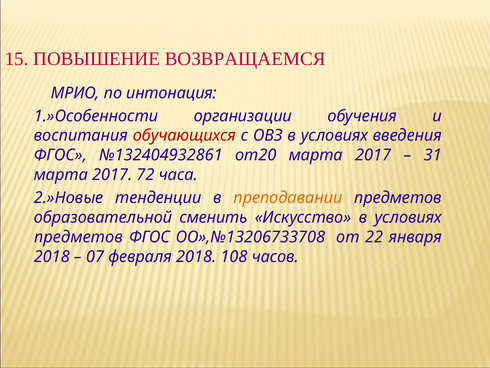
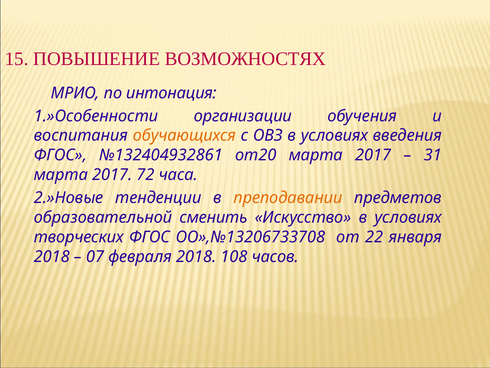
ВОЗВРАЩАЕМСЯ: ВОЗВРАЩАЕМСЯ -> ВОЗМОЖНОСТЯХ
обучающихся colour: red -> orange
предметов at (79, 237): предметов -> творческих
